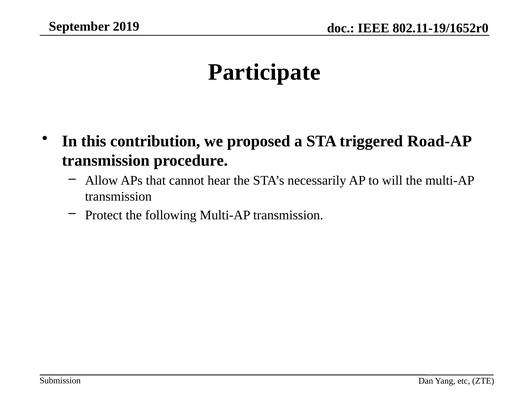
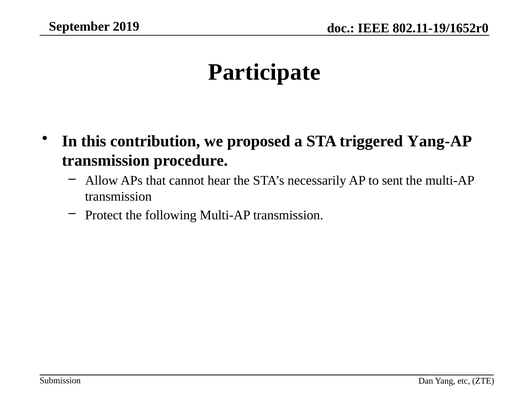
Road-AP: Road-AP -> Yang-AP
will: will -> sent
